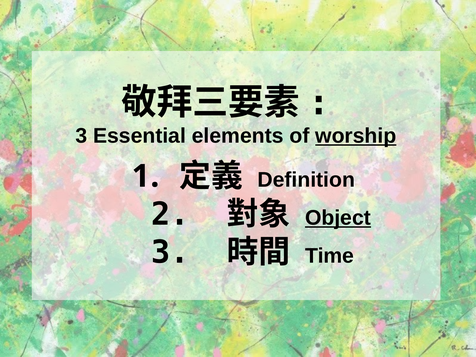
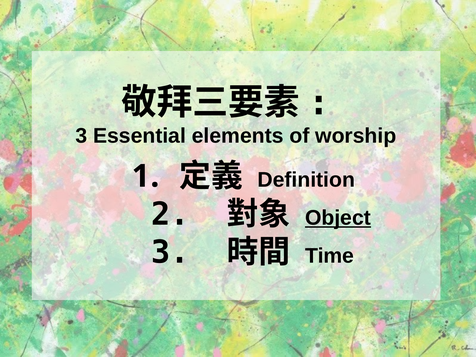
worship underline: present -> none
